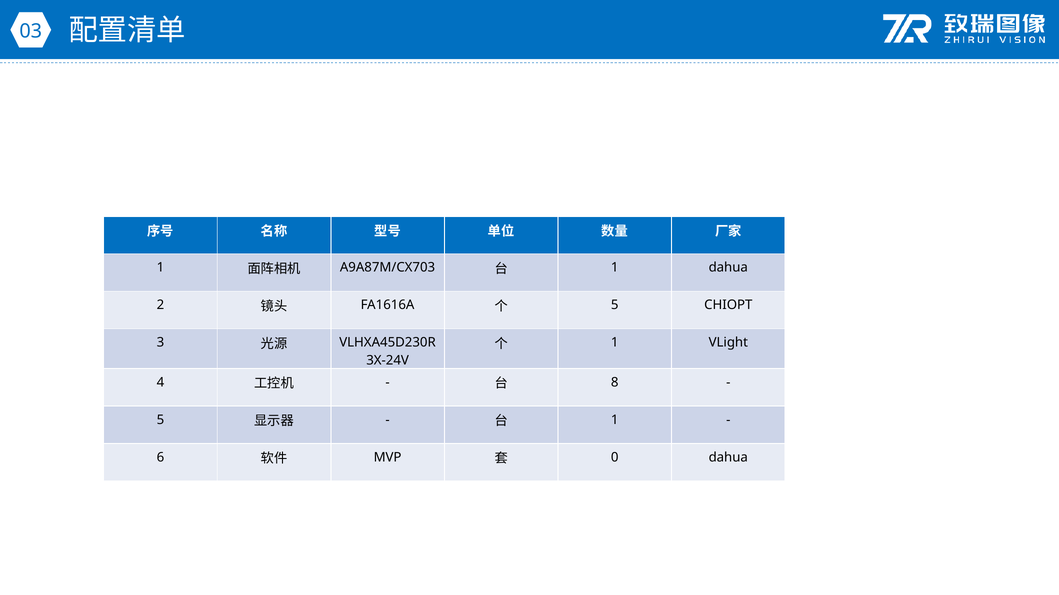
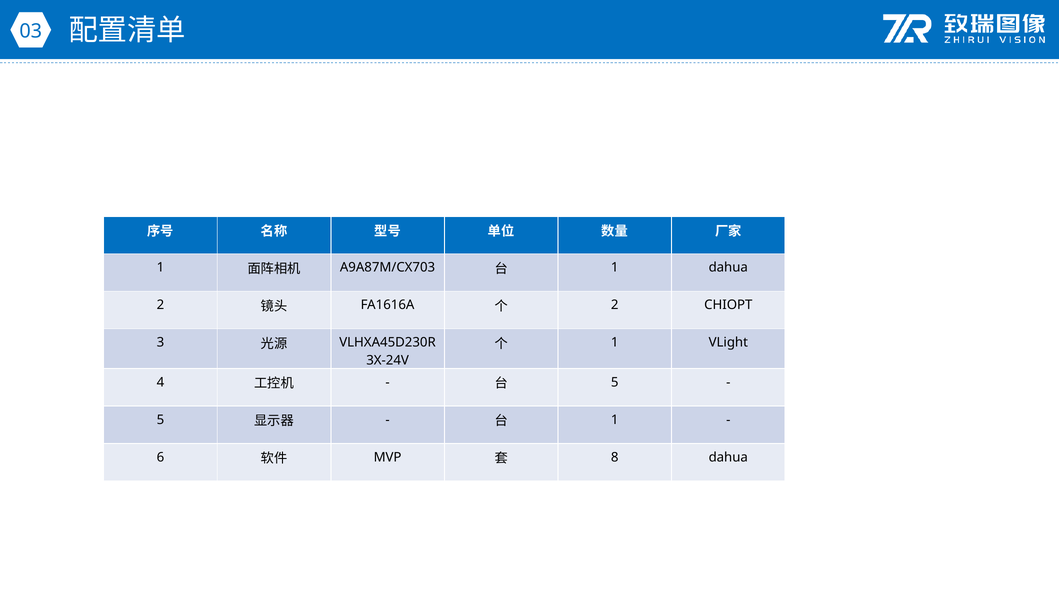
5 at (615, 305): 5 -> 2
8 at (615, 383): 8 -> 5
0: 0 -> 8
